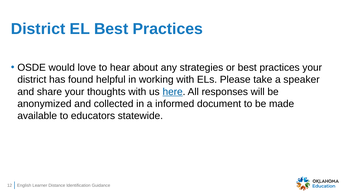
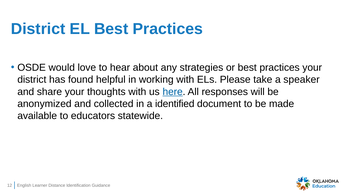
informed: informed -> identified
